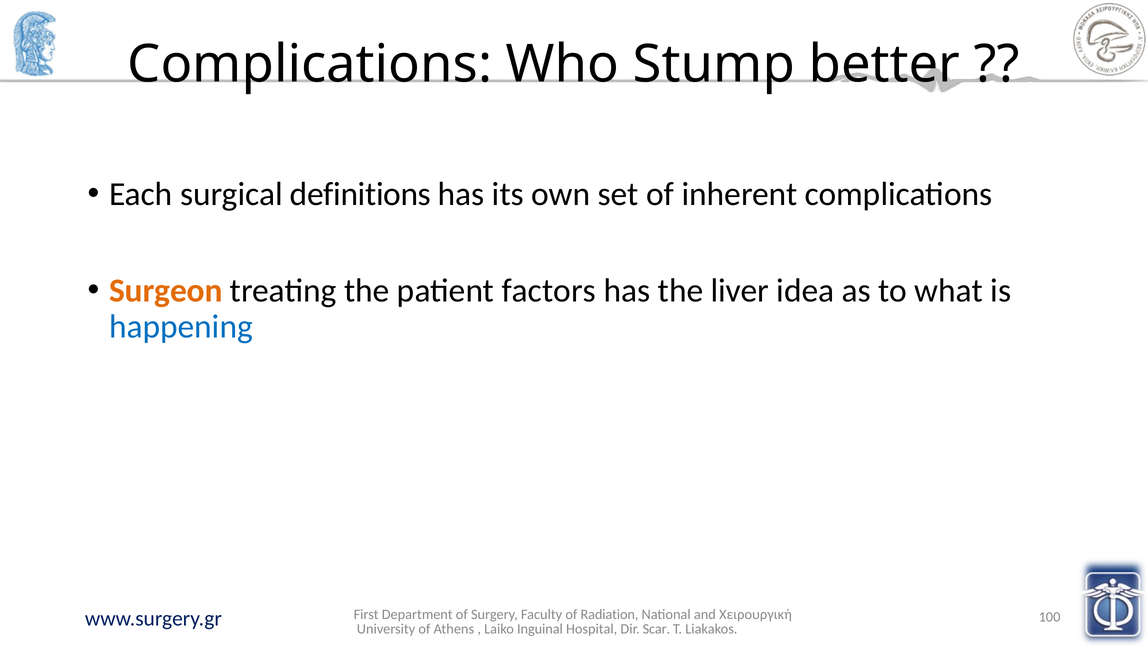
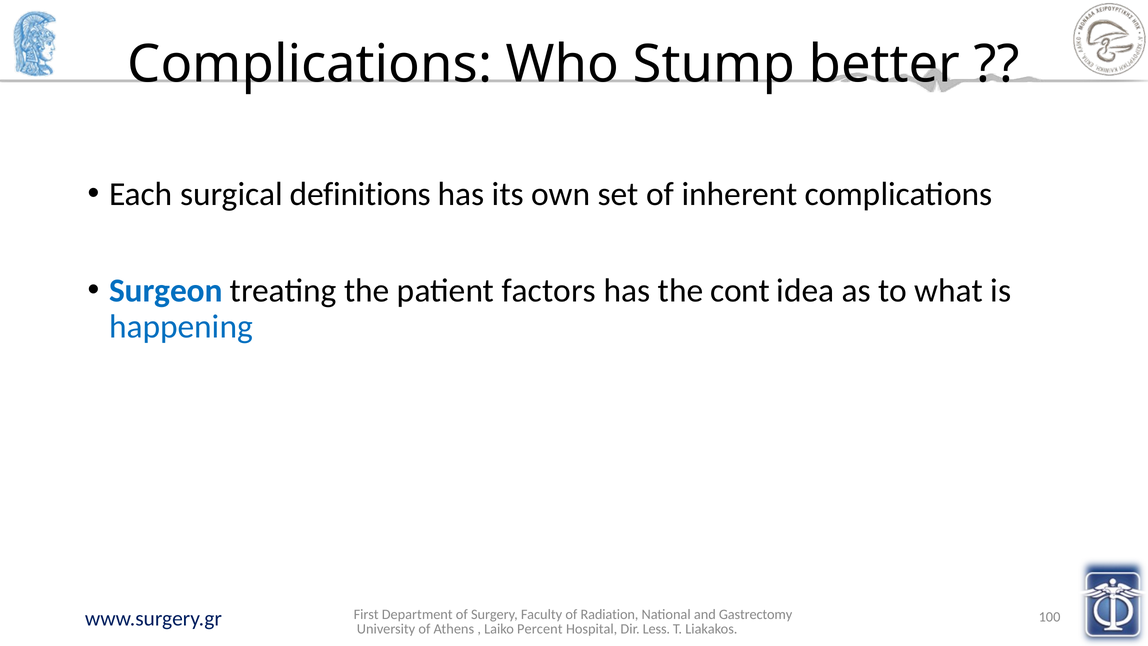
Surgeon colour: orange -> blue
liver: liver -> cont
Χειρουργική: Χειρουργική -> Gastrectomy
Inguinal: Inguinal -> Percent
Scar: Scar -> Less
